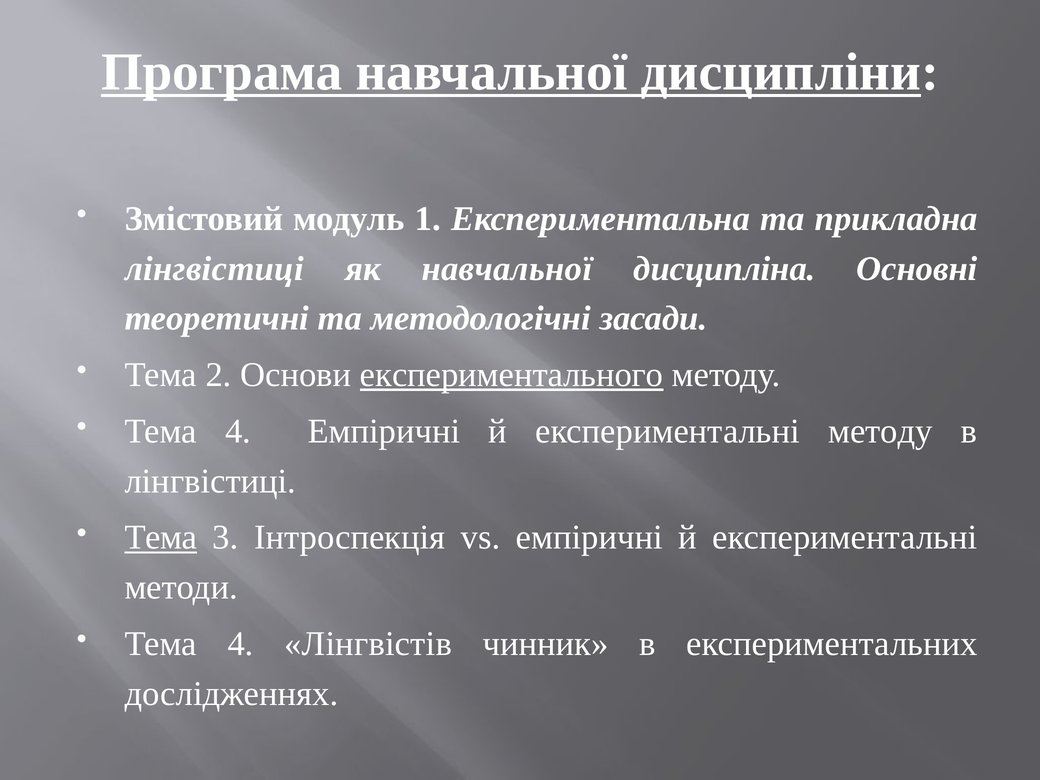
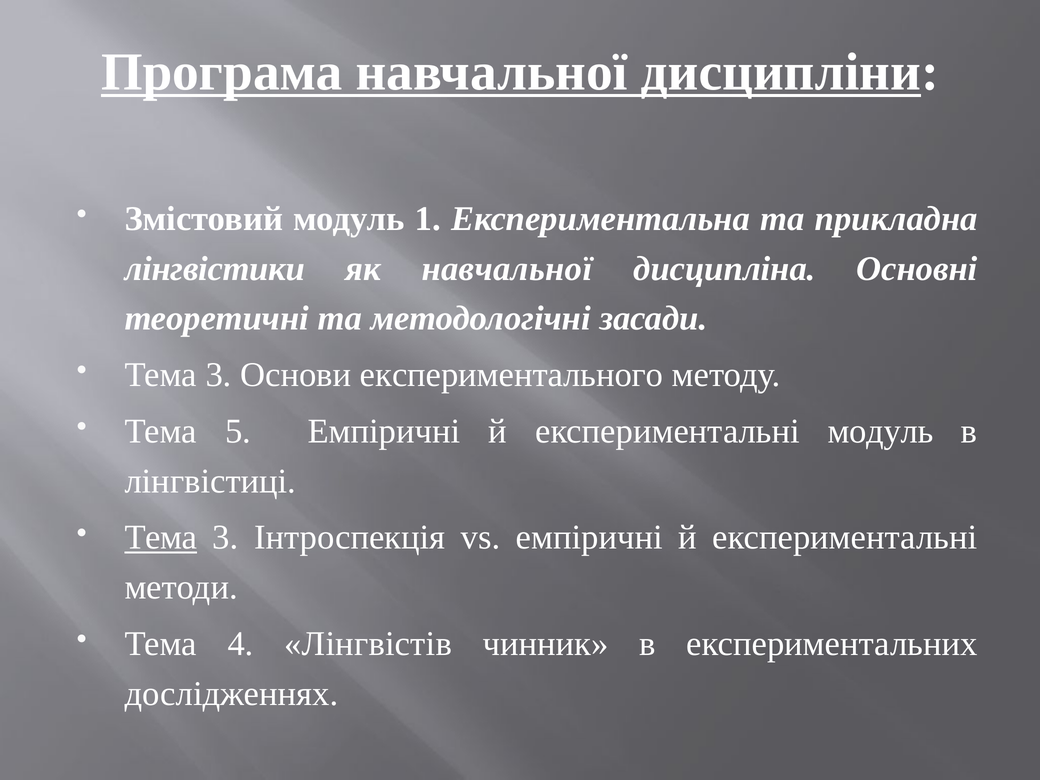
лінгвістиці at (214, 269): лінгвістиці -> лінгвістики
2 at (219, 375): 2 -> 3
експериментального underline: present -> none
4 at (238, 431): 4 -> 5
експериментальні методу: методу -> модуль
